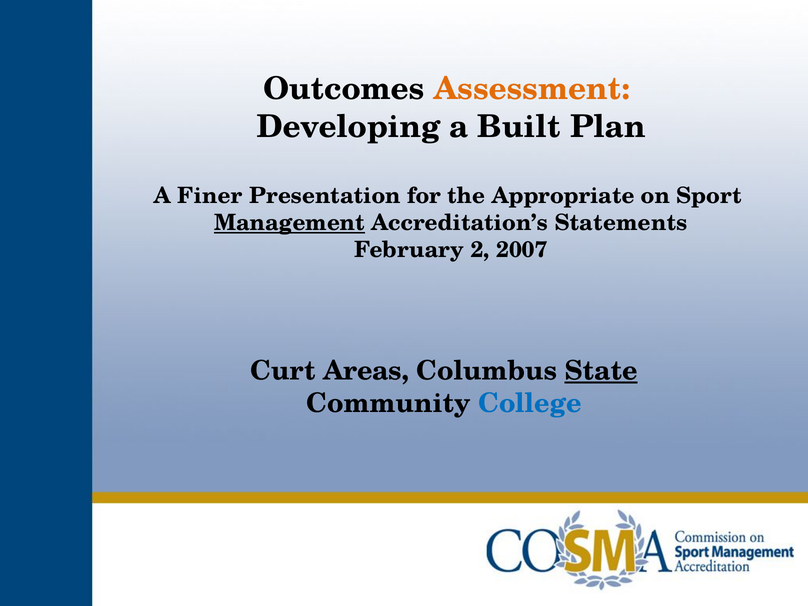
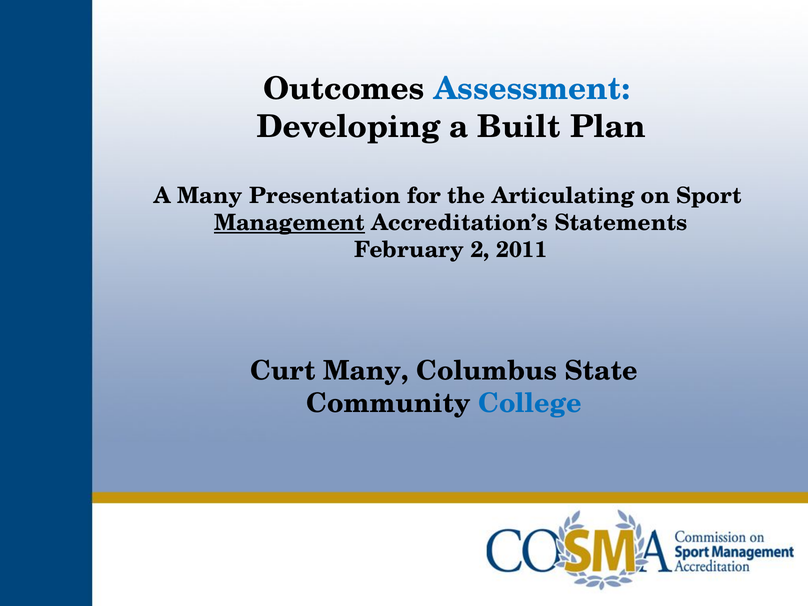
Assessment colour: orange -> blue
A Finer: Finer -> Many
Appropriate: Appropriate -> Articulating
2007: 2007 -> 2011
Curt Areas: Areas -> Many
State underline: present -> none
